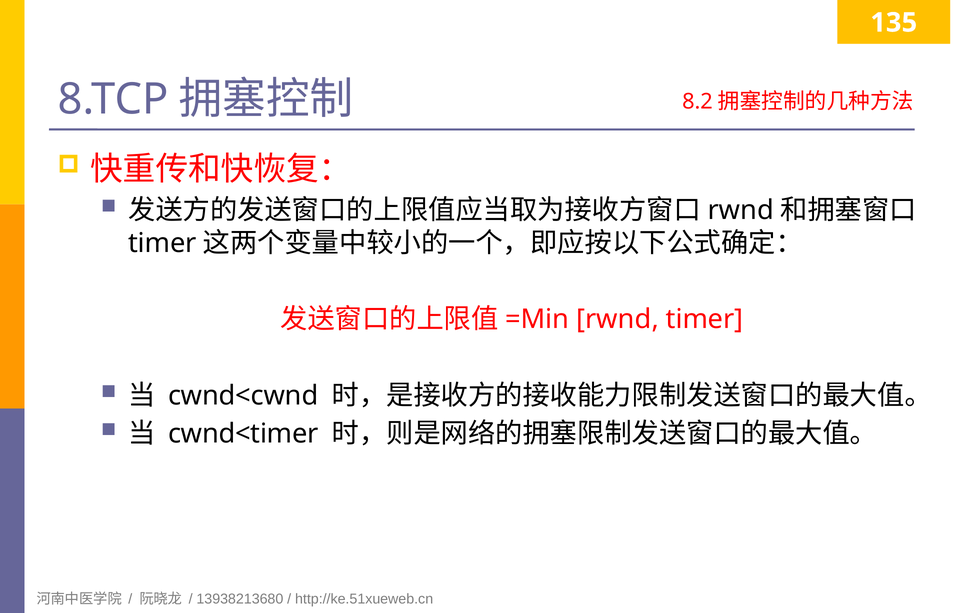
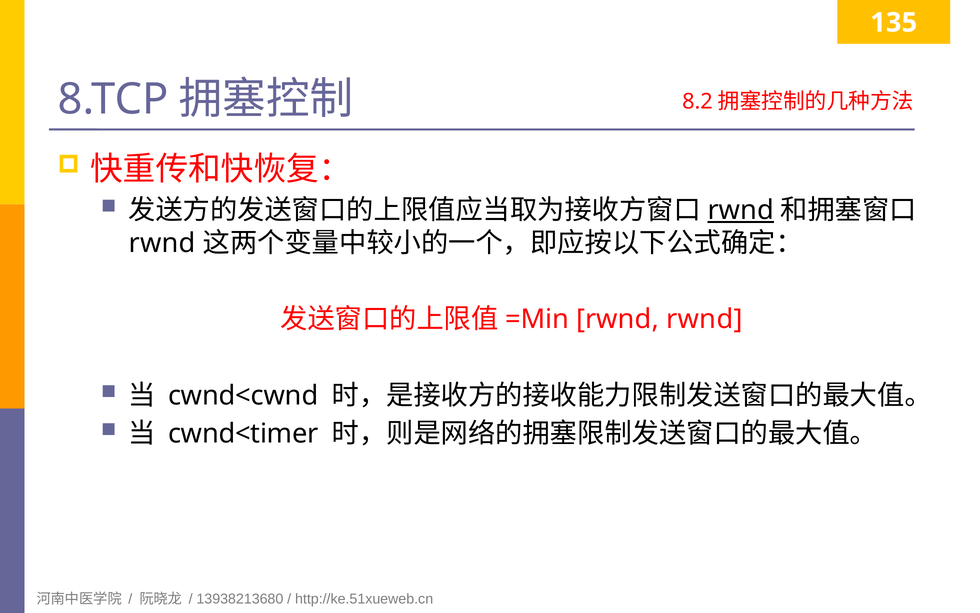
rwnd at (741, 210) underline: none -> present
timer at (162, 243): timer -> rwnd
rwnd timer: timer -> rwnd
